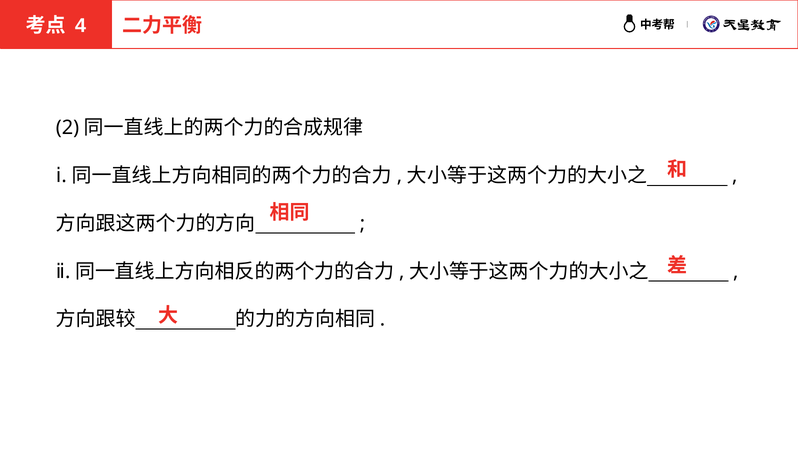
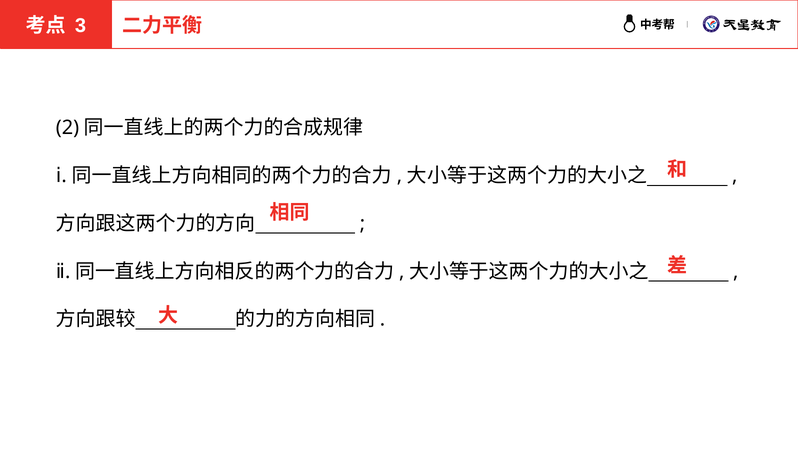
4: 4 -> 3
